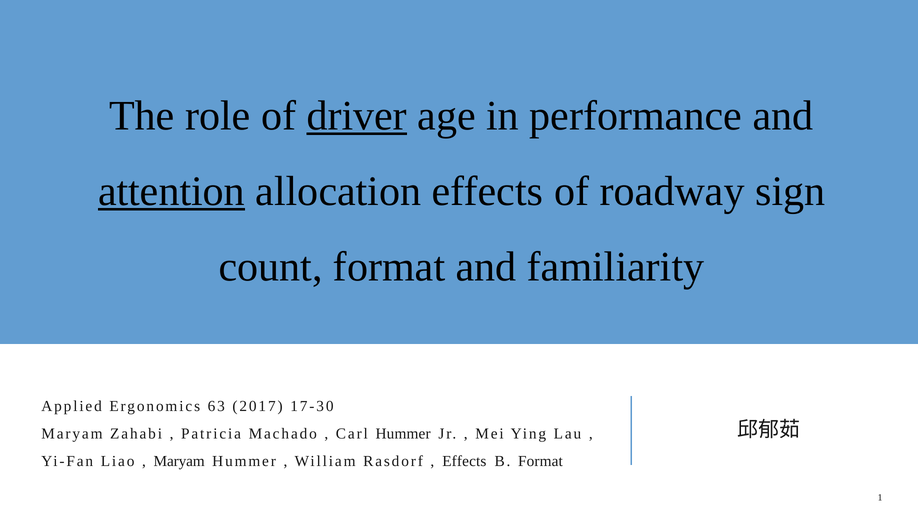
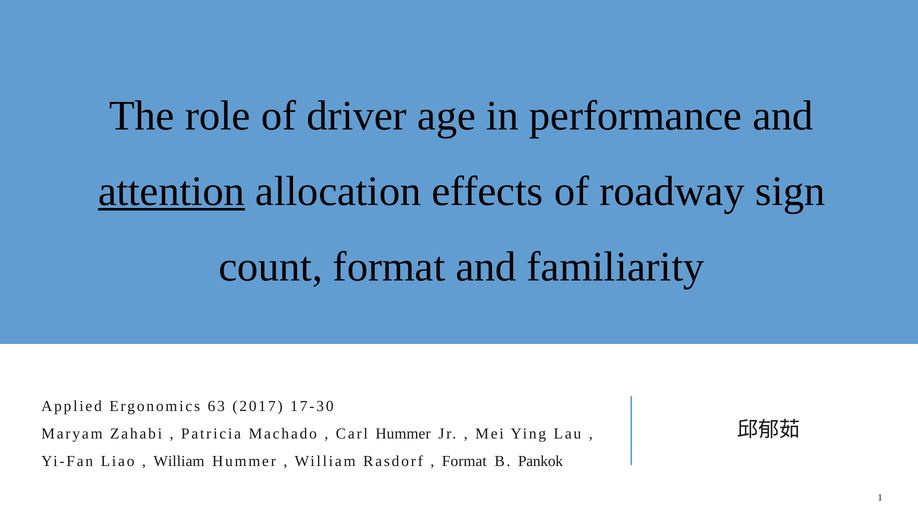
driver underline: present -> none
Maryam at (179, 462): Maryam -> William
Effects at (464, 462): Effects -> Format
B Format: Format -> Pankok
